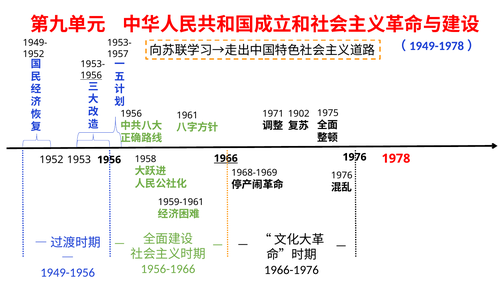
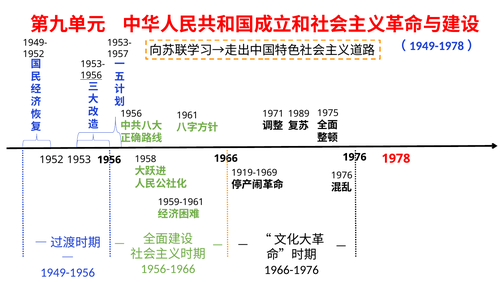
1902: 1902 -> 1989
1966 underline: present -> none
1968-1969: 1968-1969 -> 1919-1969
